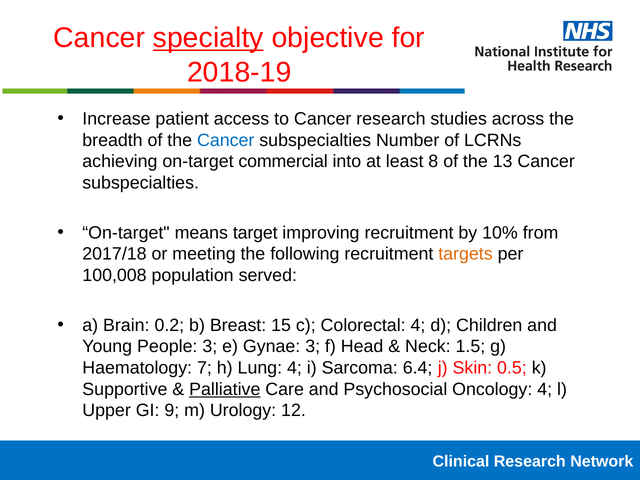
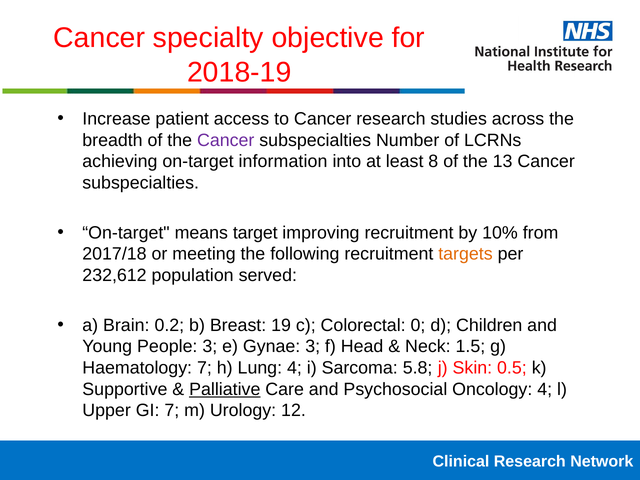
specialty underline: present -> none
Cancer at (226, 140) colour: blue -> purple
commercial: commercial -> information
100,008: 100,008 -> 232,612
15: 15 -> 19
Colorectal 4: 4 -> 0
6.4: 6.4 -> 5.8
GI 9: 9 -> 7
